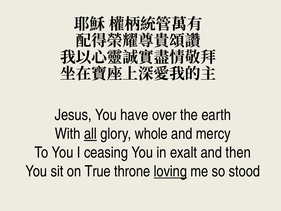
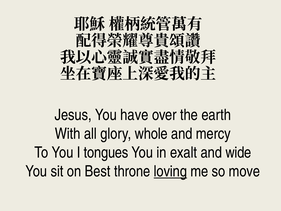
all underline: present -> none
ceasing: ceasing -> tongues
then: then -> wide
True: True -> Best
stood: stood -> move
